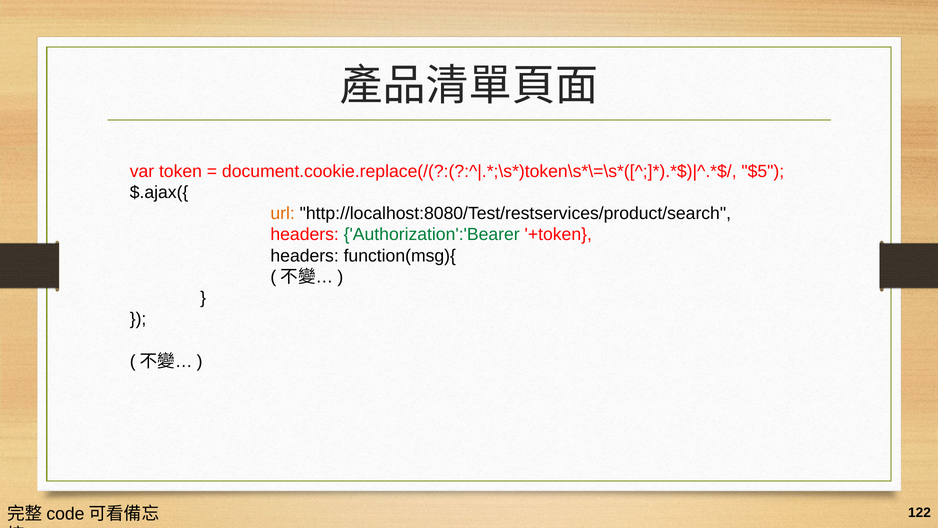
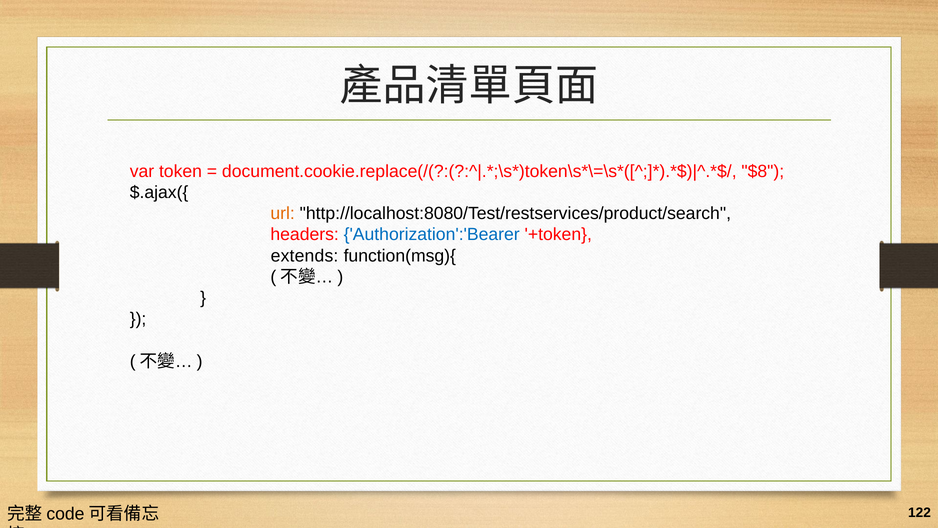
$5: $5 -> $8
Authorization':'Bearer colour: green -> blue
headers at (305, 256): headers -> extends
